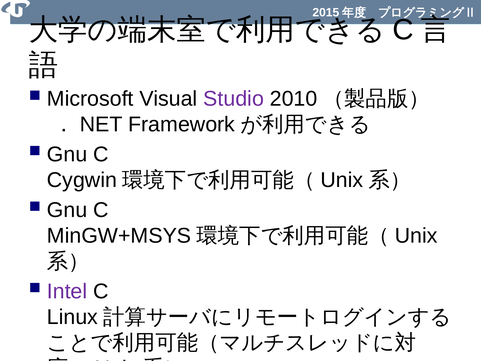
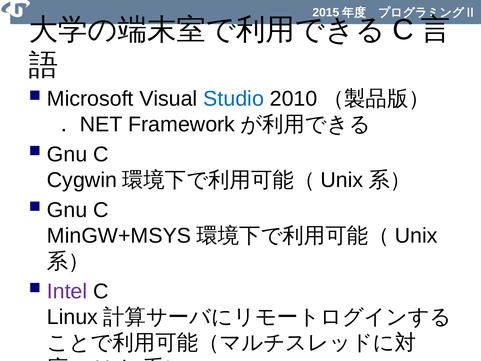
Studio colour: purple -> blue
